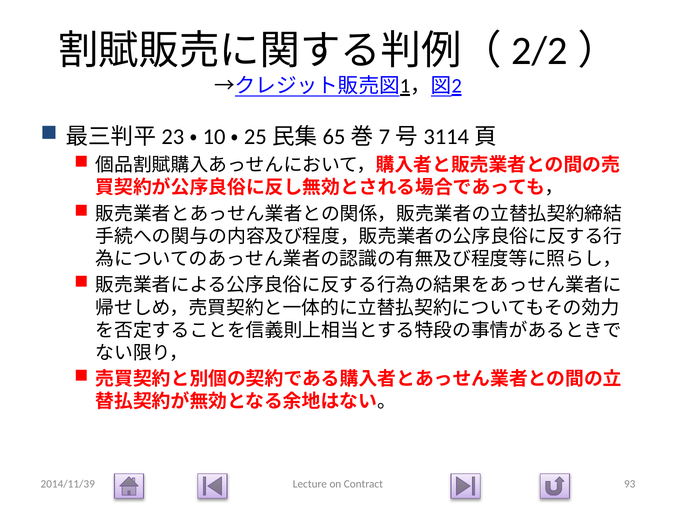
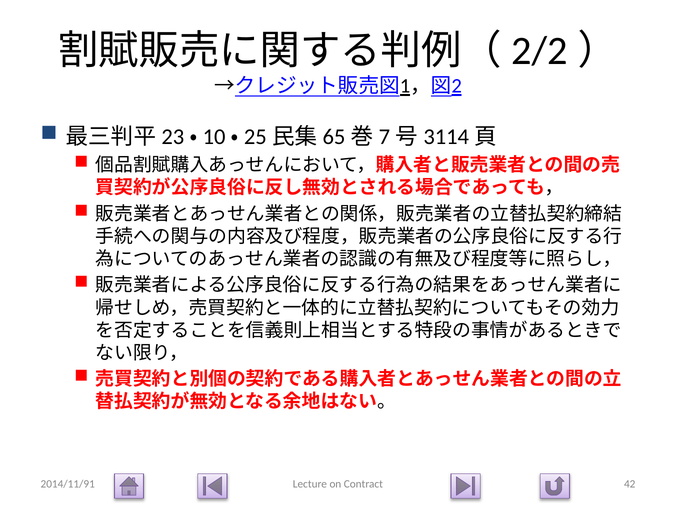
2014/11/39: 2014/11/39 -> 2014/11/91
93: 93 -> 42
